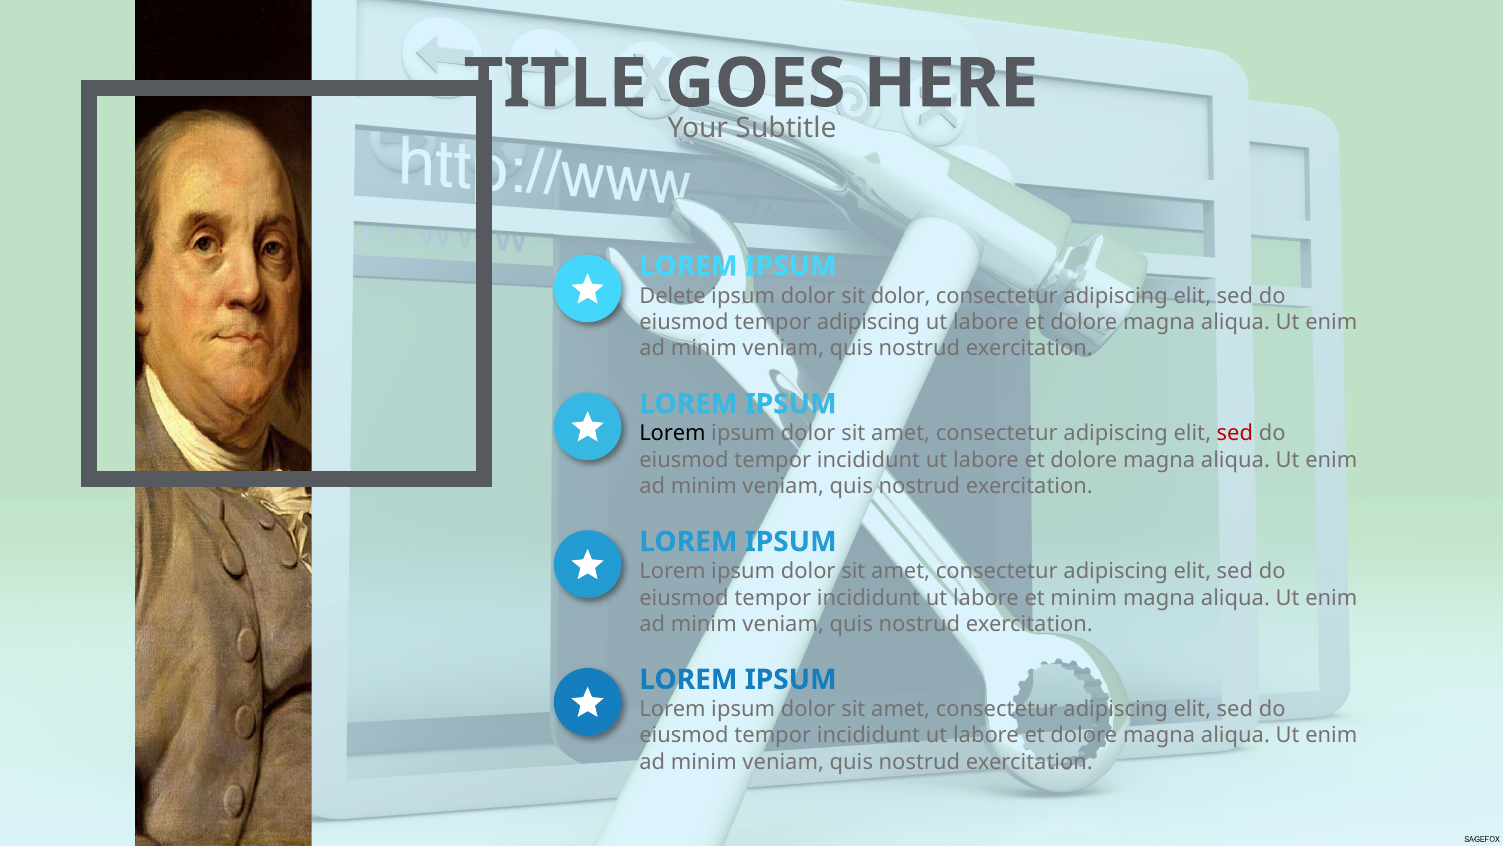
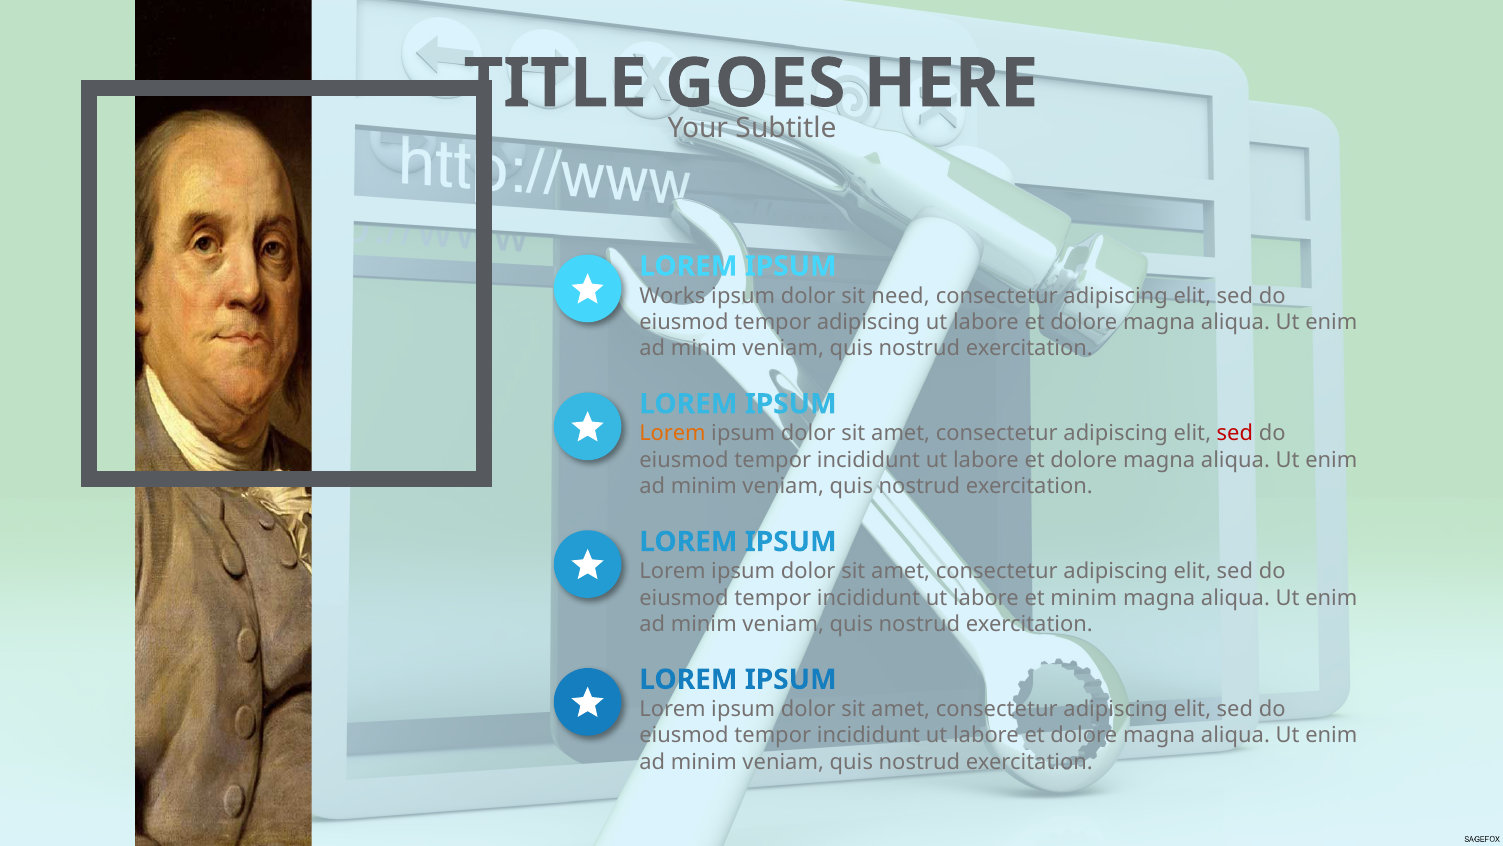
Delete: Delete -> Works
sit dolor: dolor -> need
Lorem at (673, 433) colour: black -> orange
